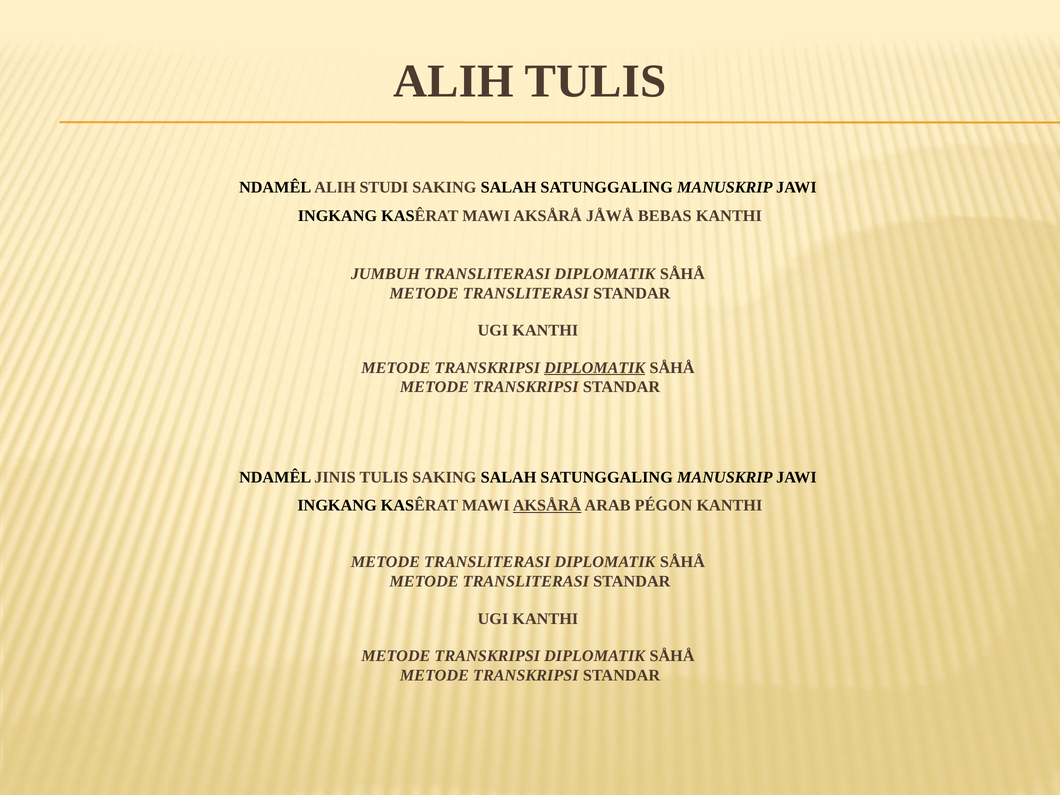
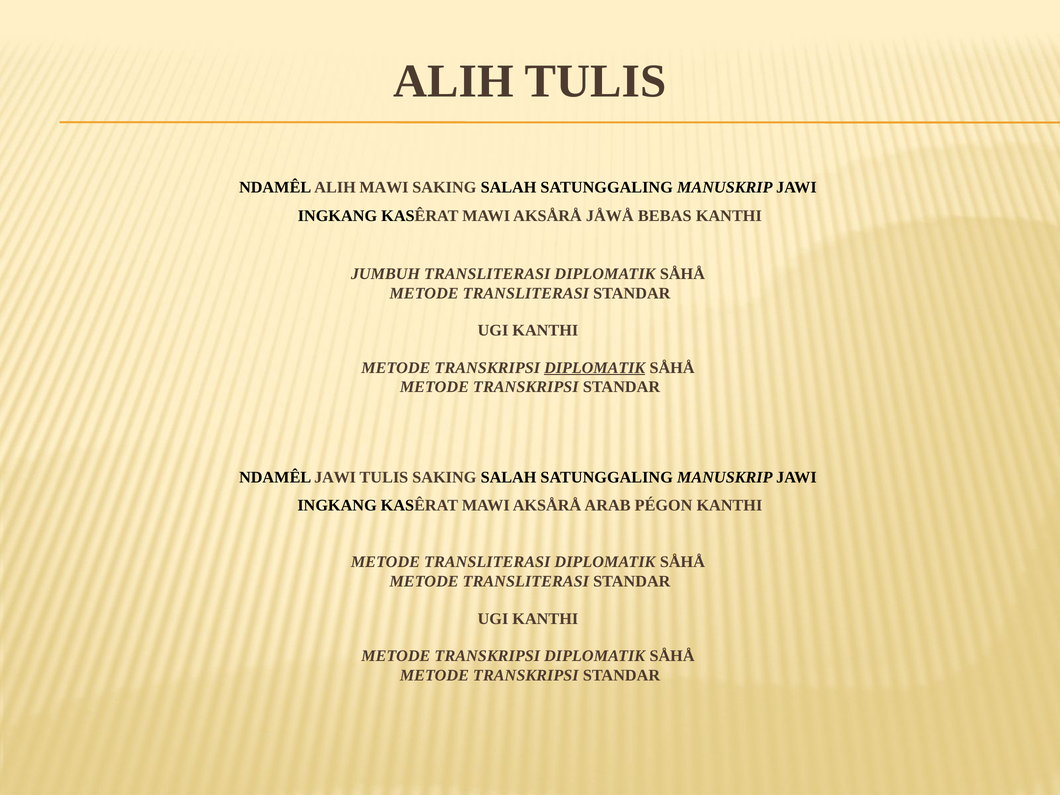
ALIH STUDI: STUDI -> MAWI
NDAMÊL JINIS: JINIS -> JAWI
AKSÅRÅ at (547, 506) underline: present -> none
